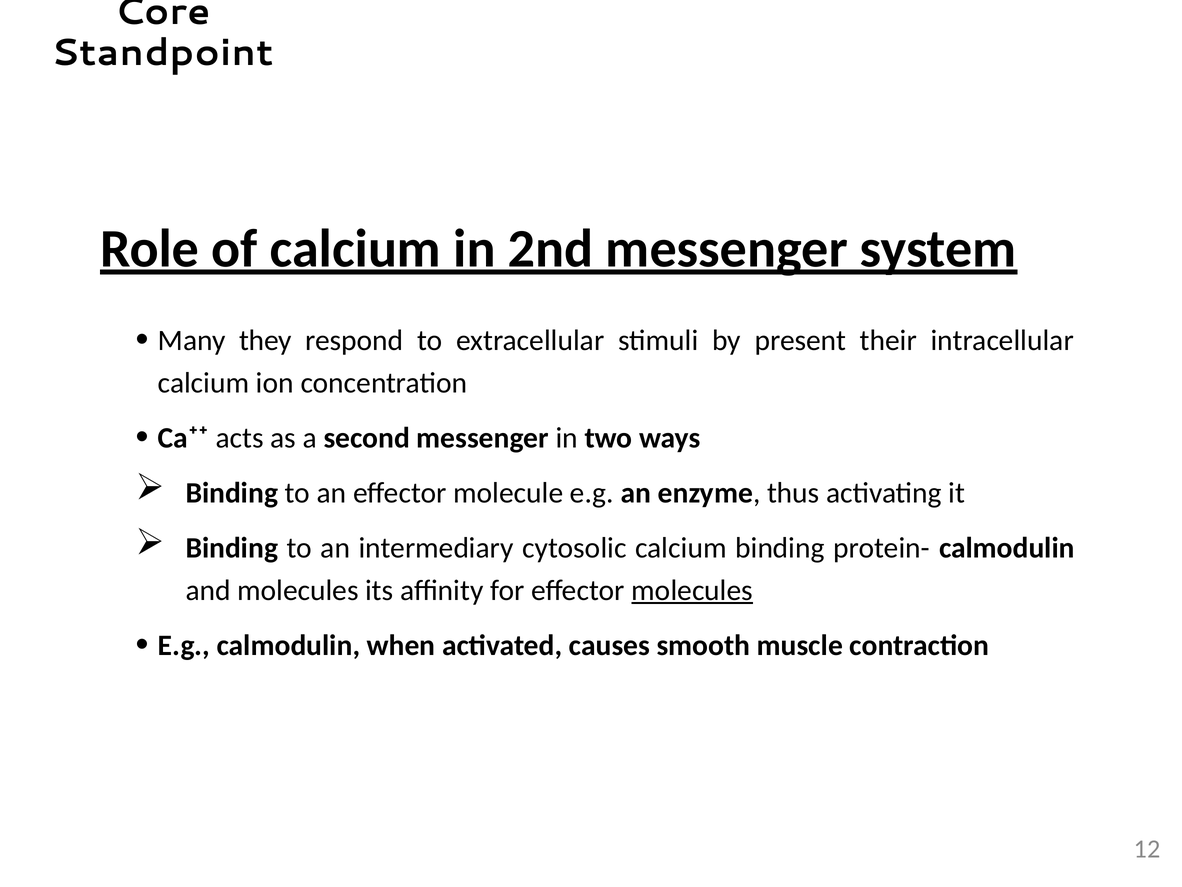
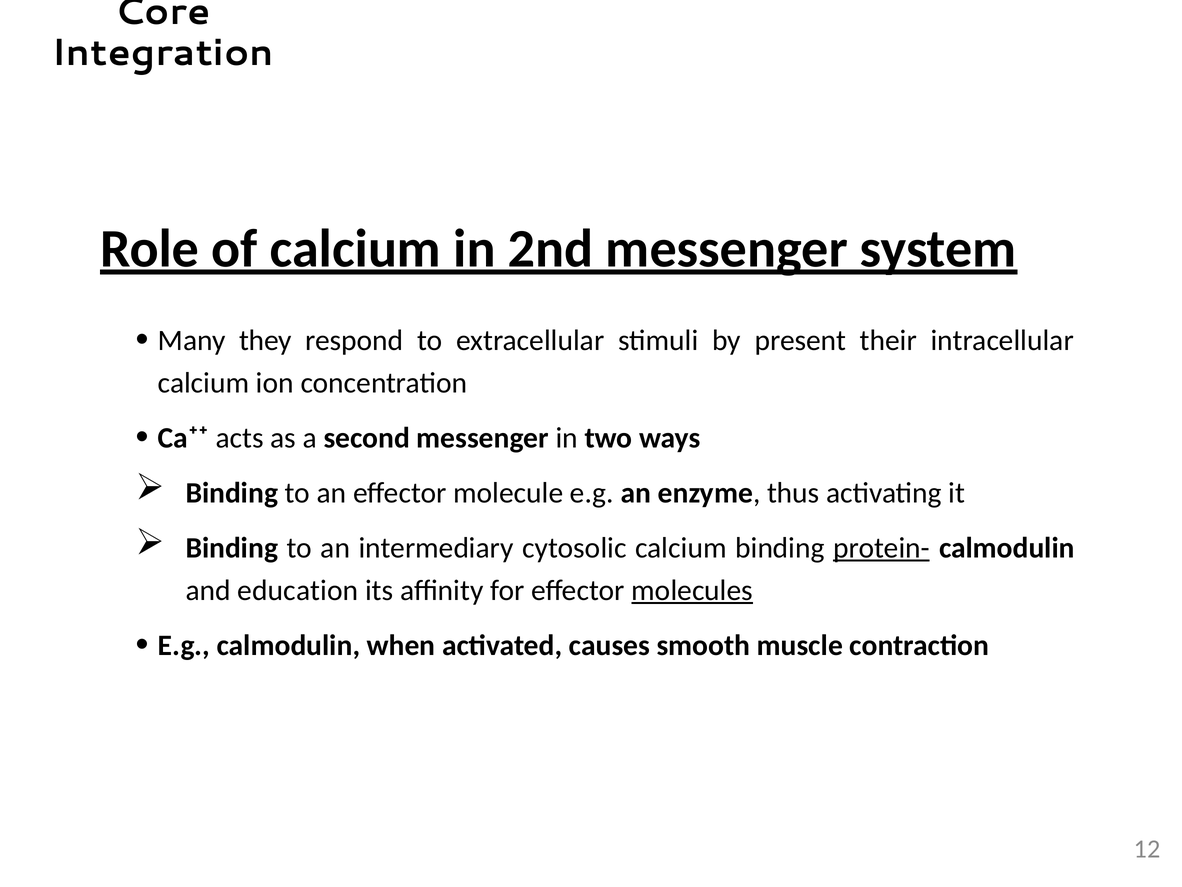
Standpoint: Standpoint -> Integration
protein- underline: none -> present
and molecules: molecules -> education
